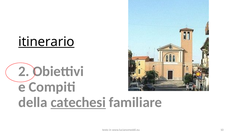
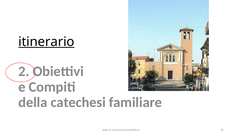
catechesi underline: present -> none
